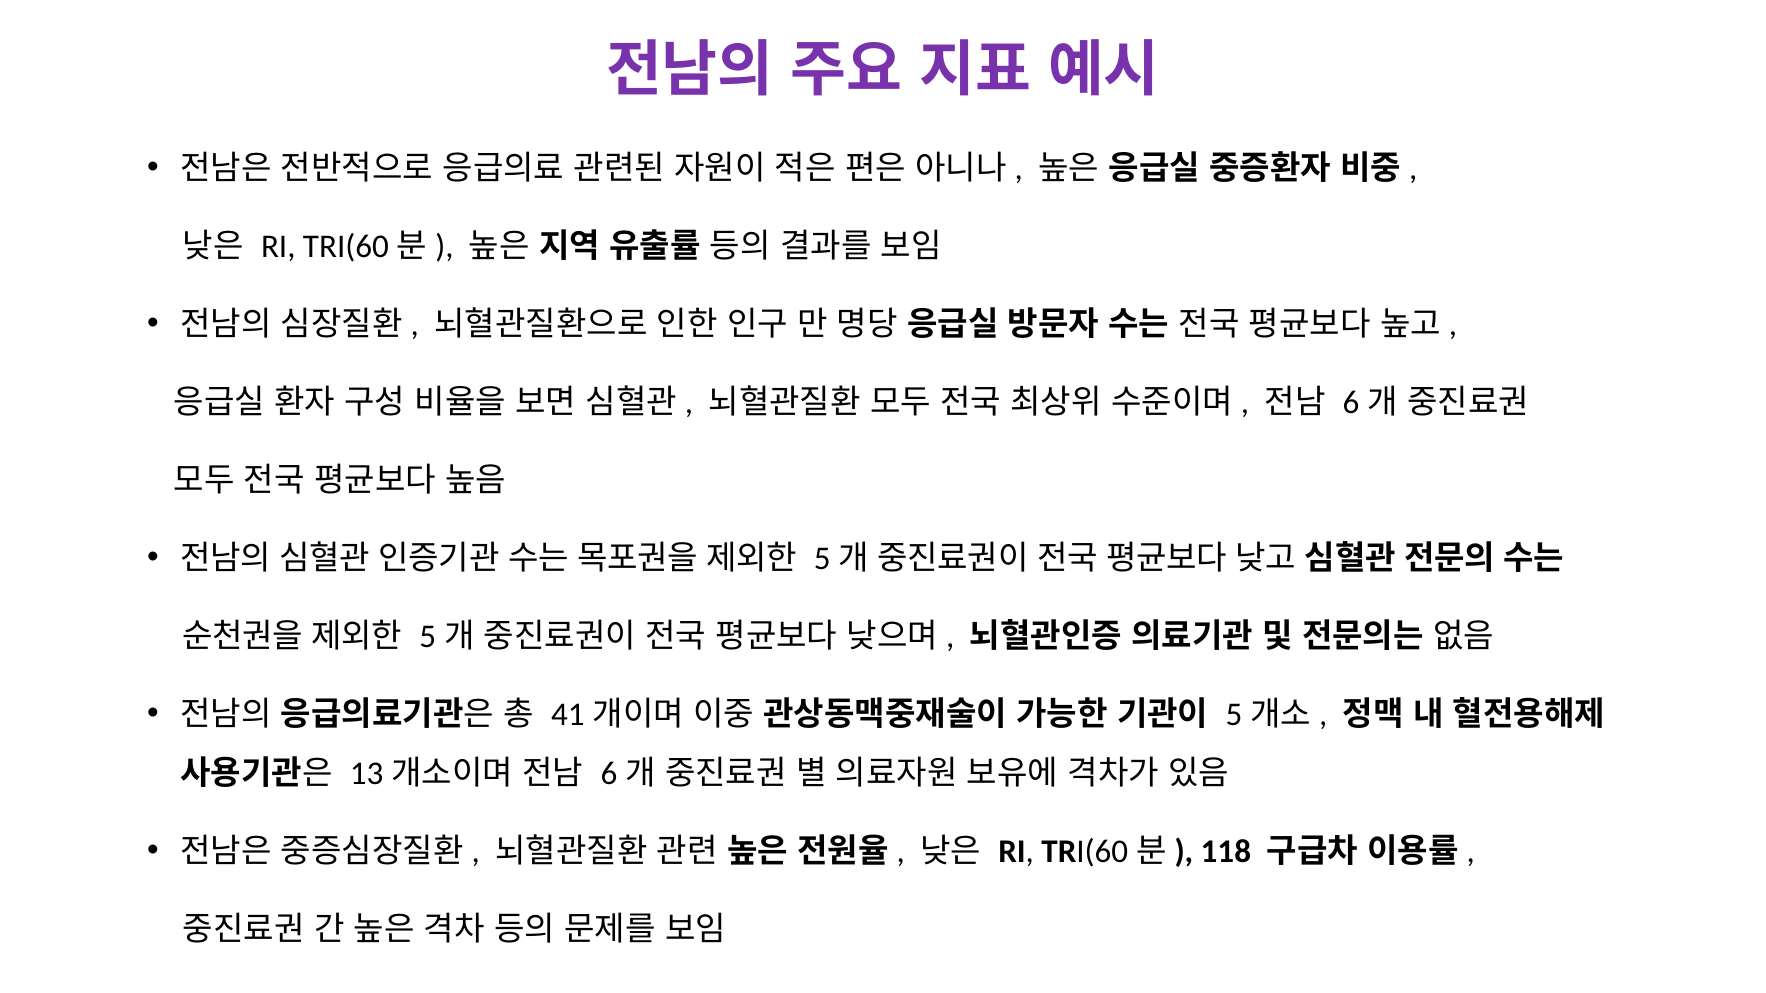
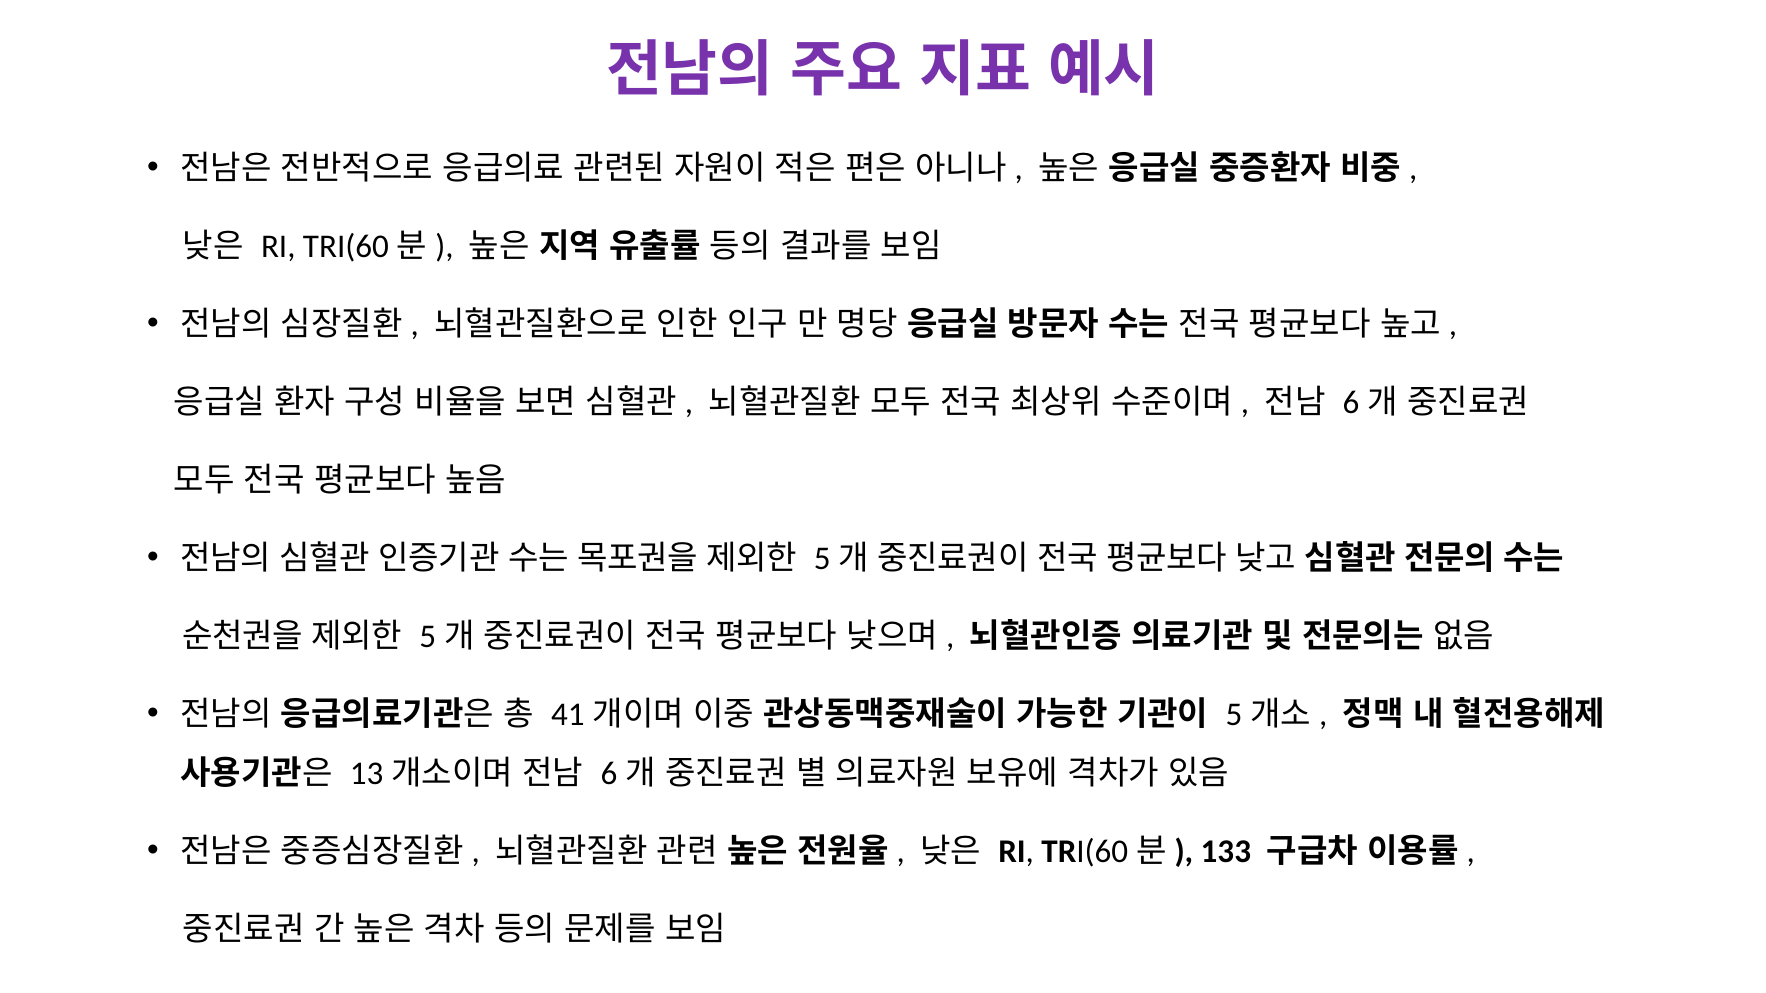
118: 118 -> 133
